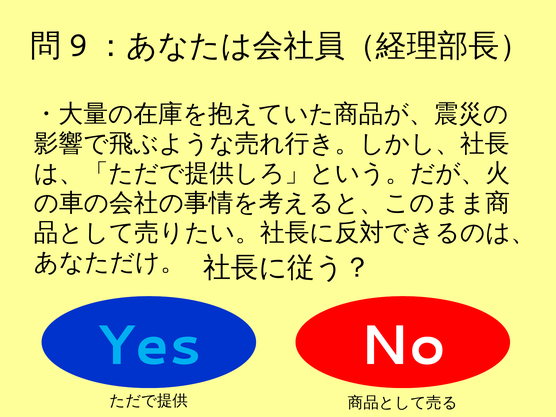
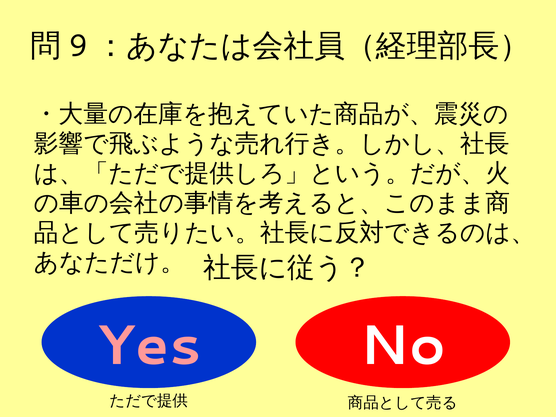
Yes colour: light blue -> pink
